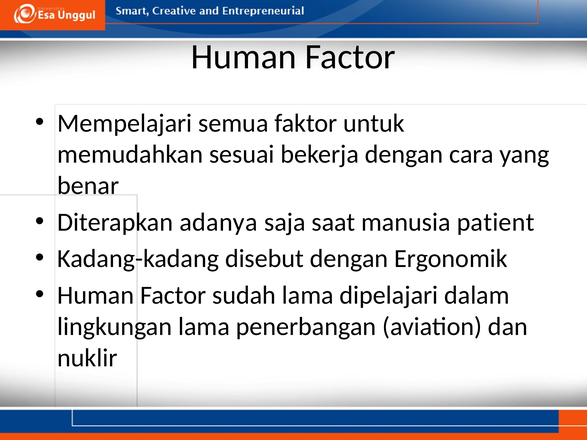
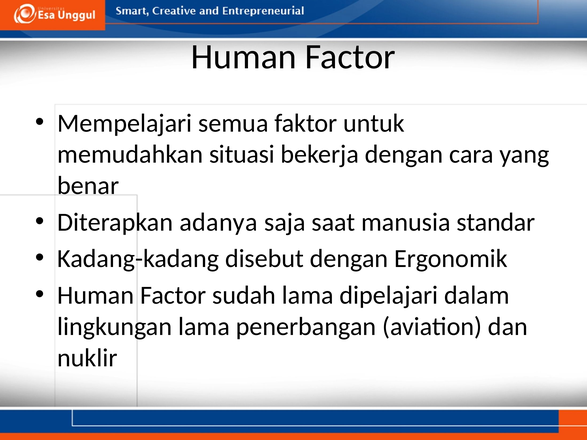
sesuai: sesuai -> situasi
patient: patient -> standar
